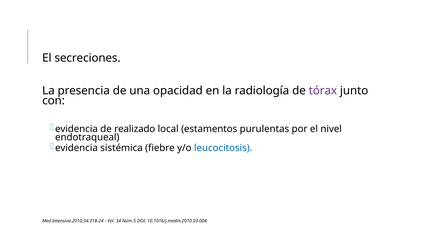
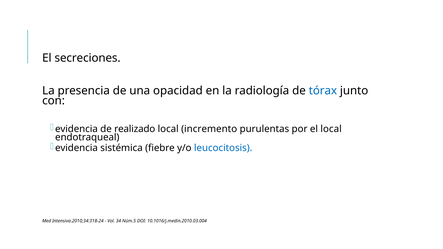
tórax colour: purple -> blue
estamentos: estamentos -> incremento
el nivel: nivel -> local
